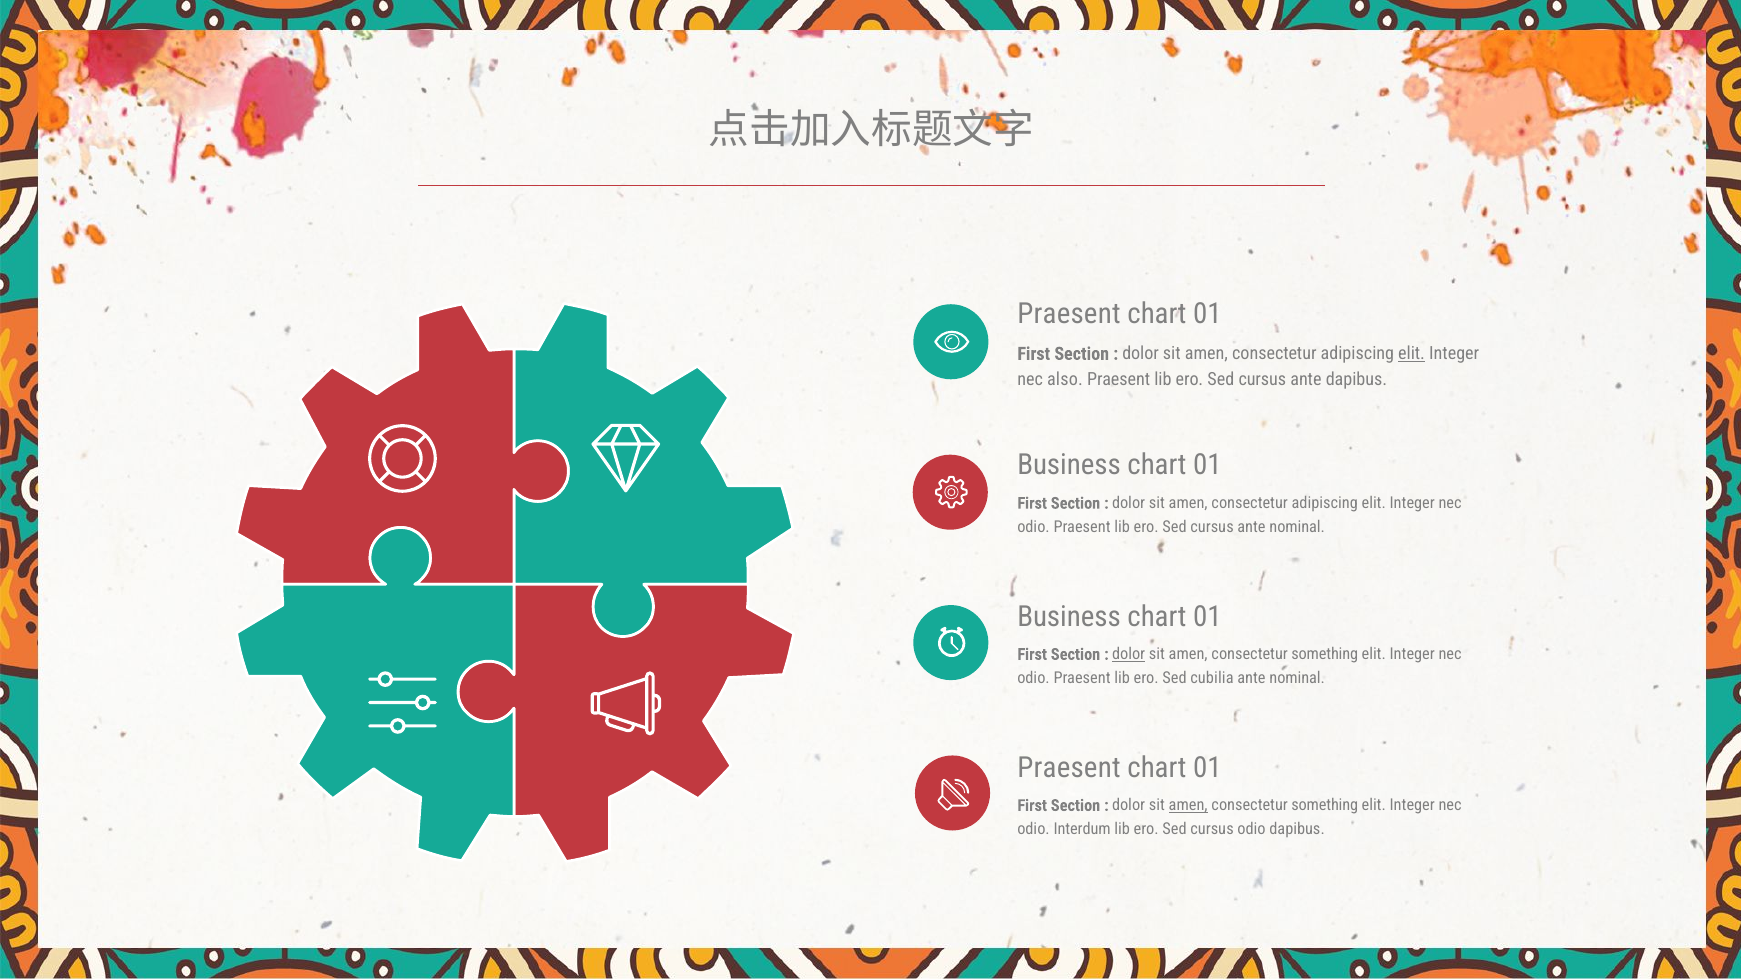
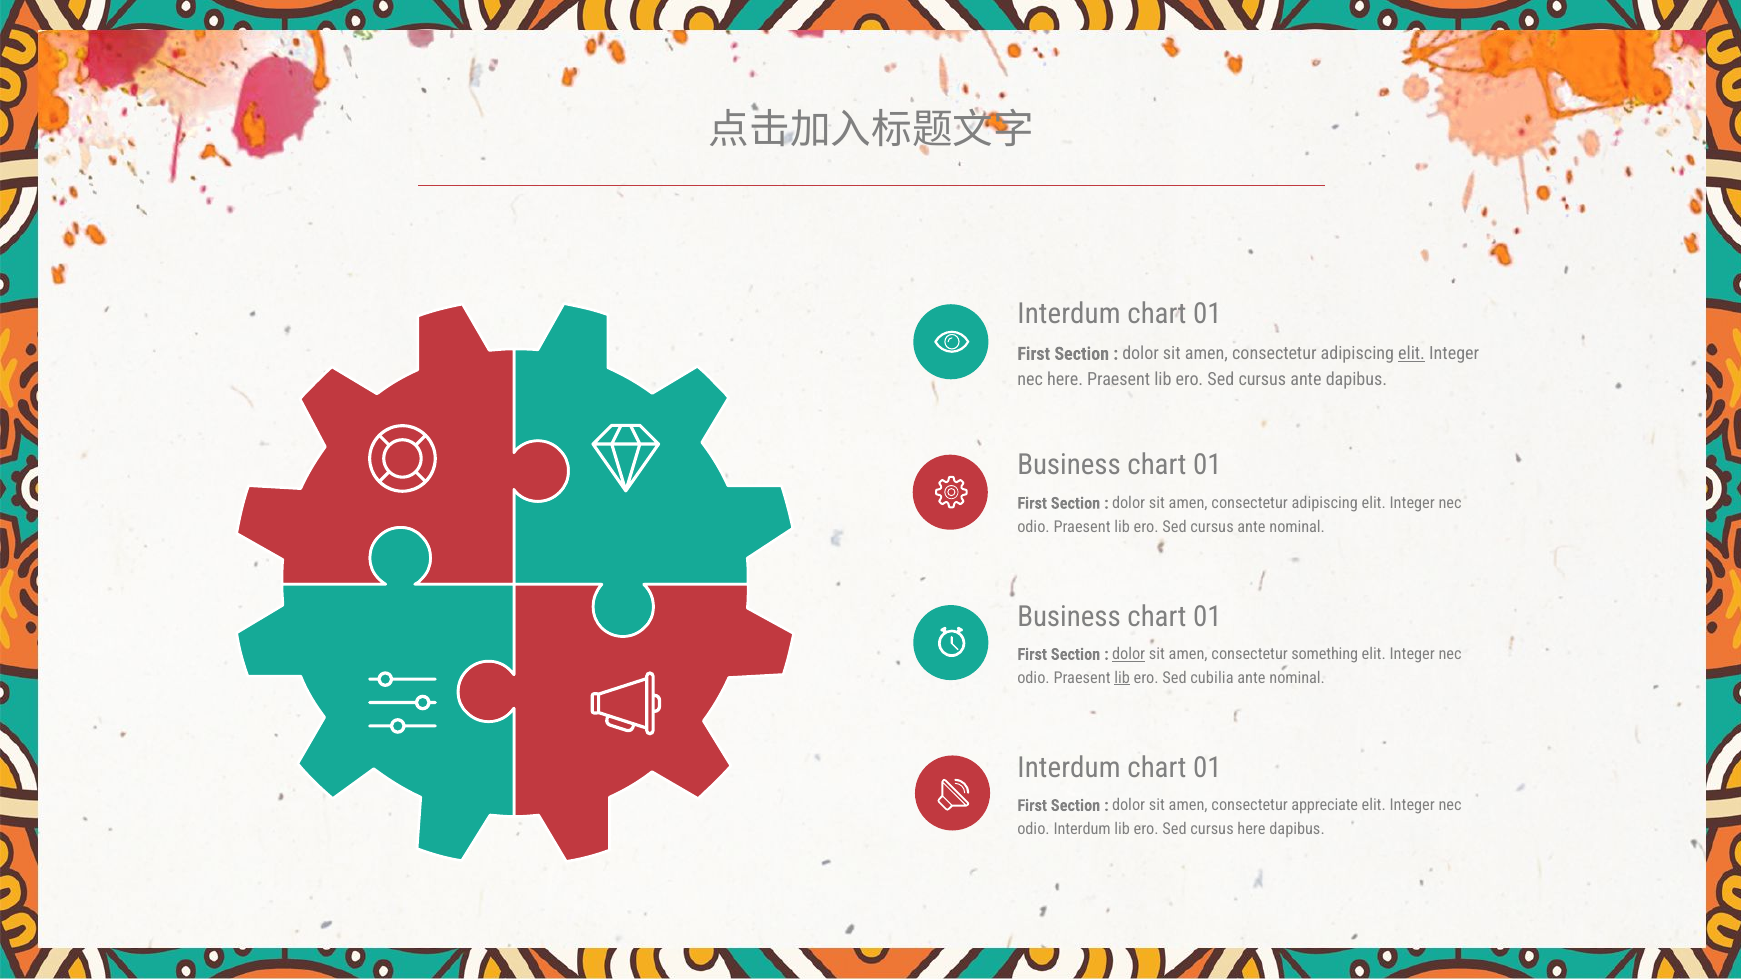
Praesent at (1069, 314): Praesent -> Interdum
nec also: also -> here
lib at (1122, 678) underline: none -> present
Praesent at (1069, 768): Praesent -> Interdum
amen at (1188, 806) underline: present -> none
something at (1325, 806): something -> appreciate
cursus odio: odio -> here
